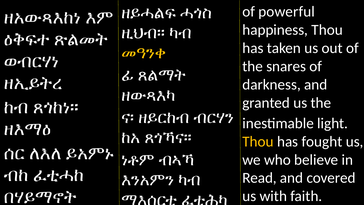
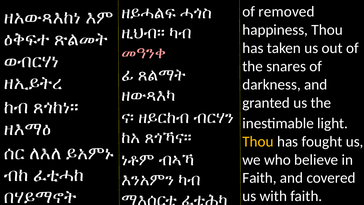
powerful: powerful -> removed
መዓንቀ colour: yellow -> pink
Read at (260, 178): Read -> Faith
